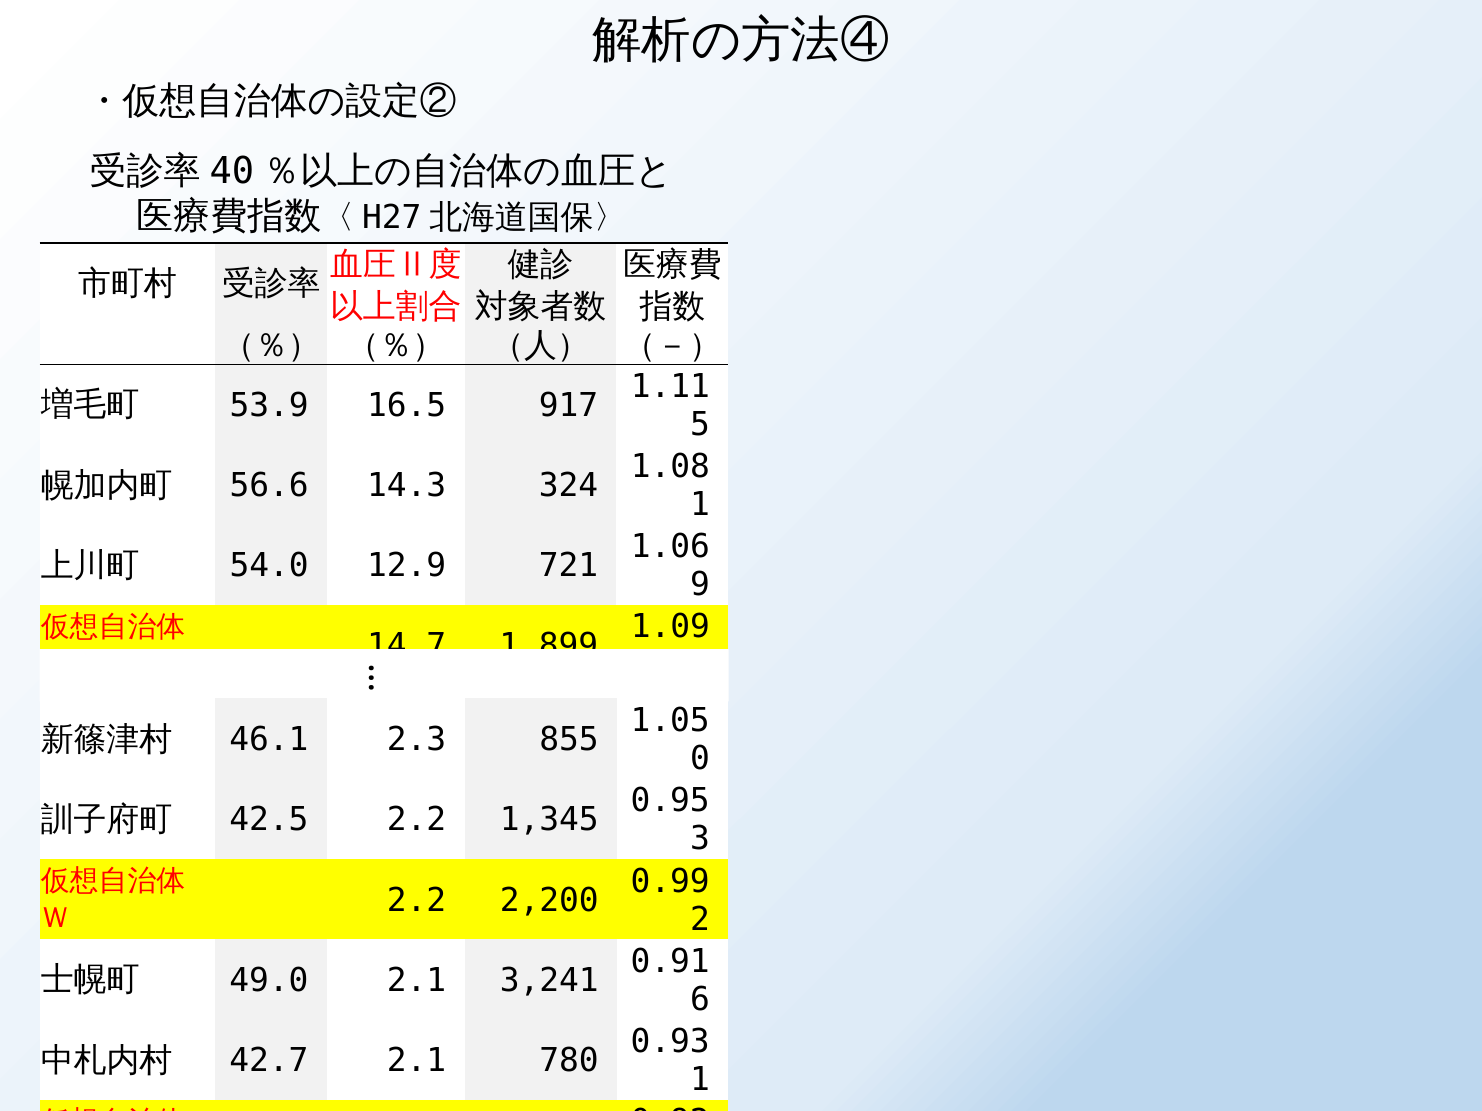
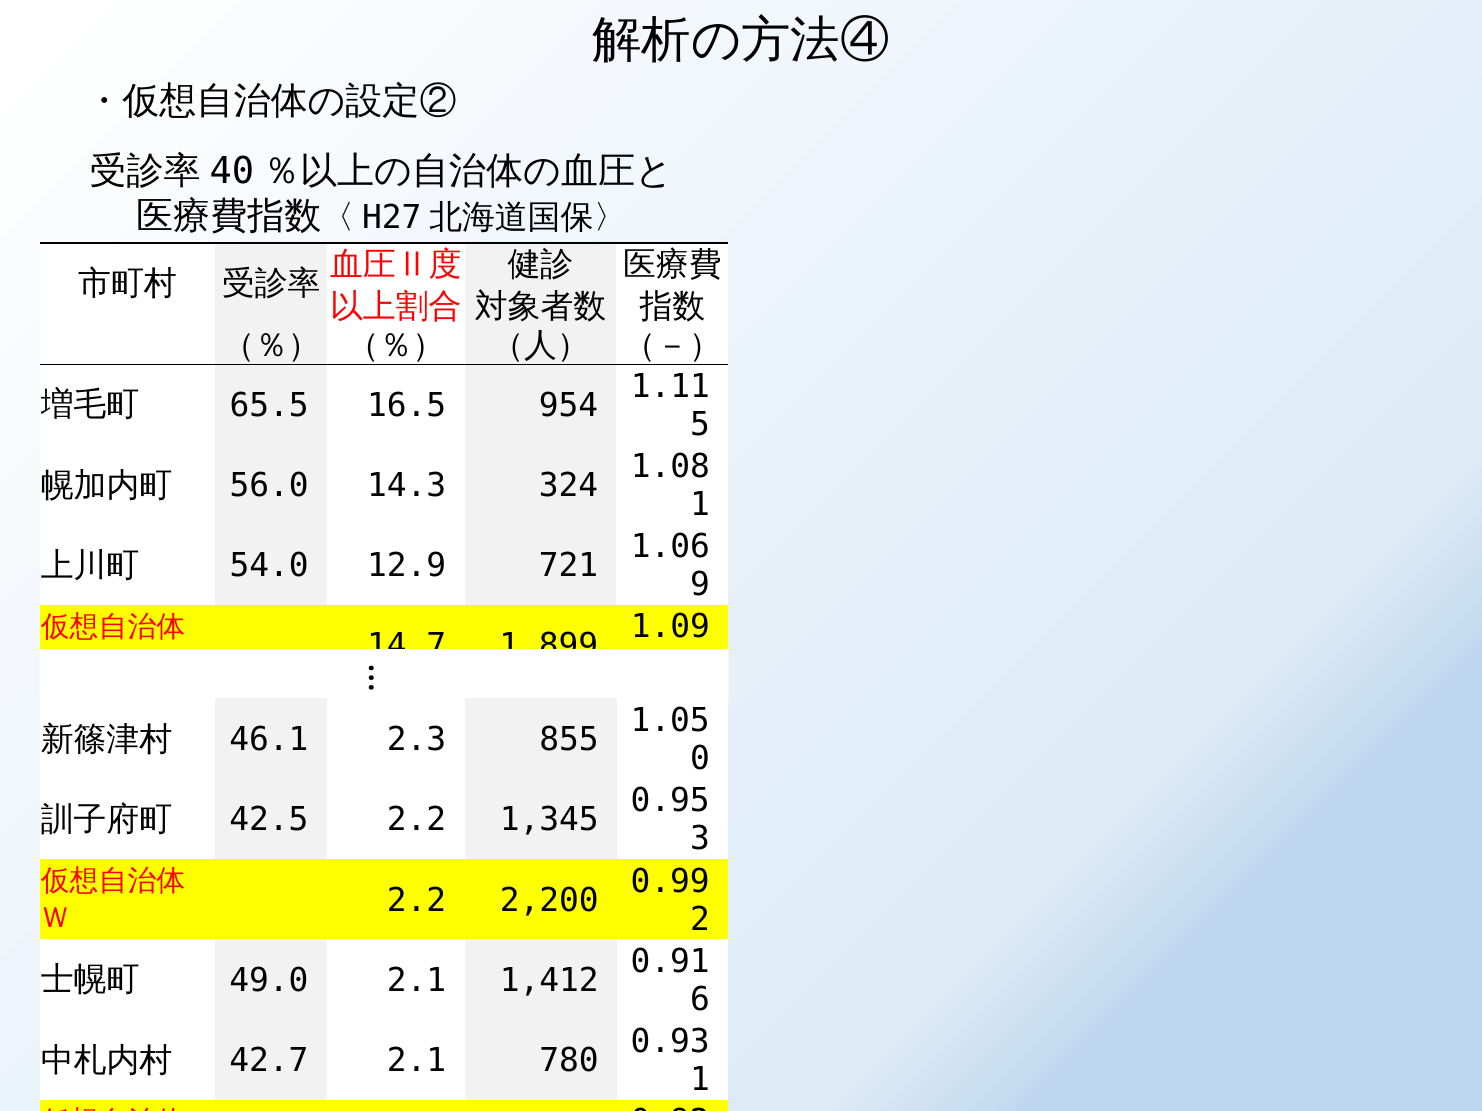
53.9: 53.9 -> 65.5
917: 917 -> 954
56.6: 56.6 -> 56.0
3,241: 3,241 -> 1,412
